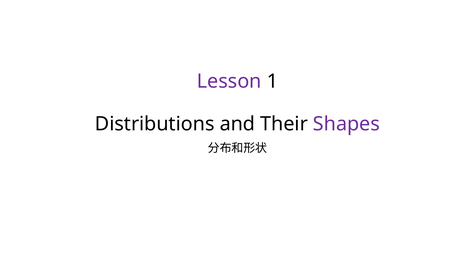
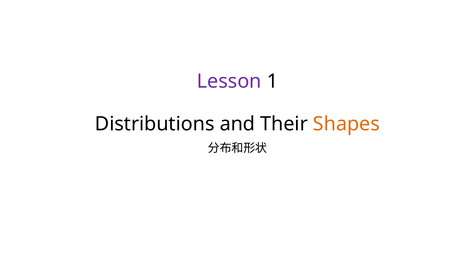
Shapes colour: purple -> orange
